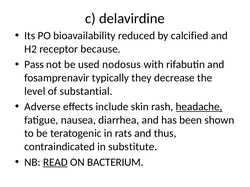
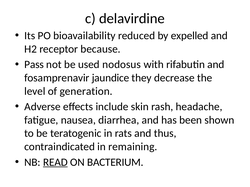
calcified: calcified -> expelled
typically: typically -> jaundice
substantial: substantial -> generation
headache underline: present -> none
substitute: substitute -> remaining
